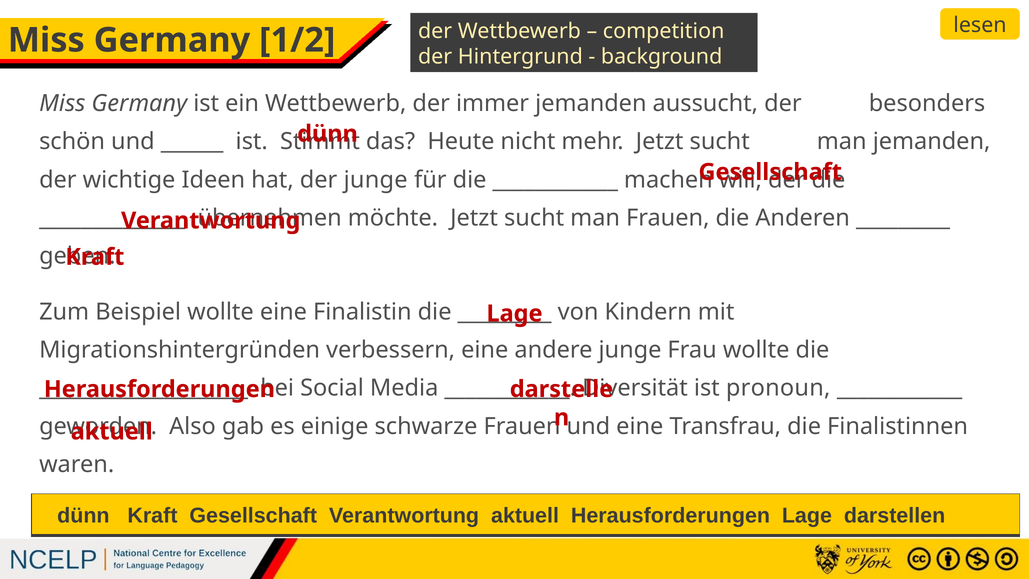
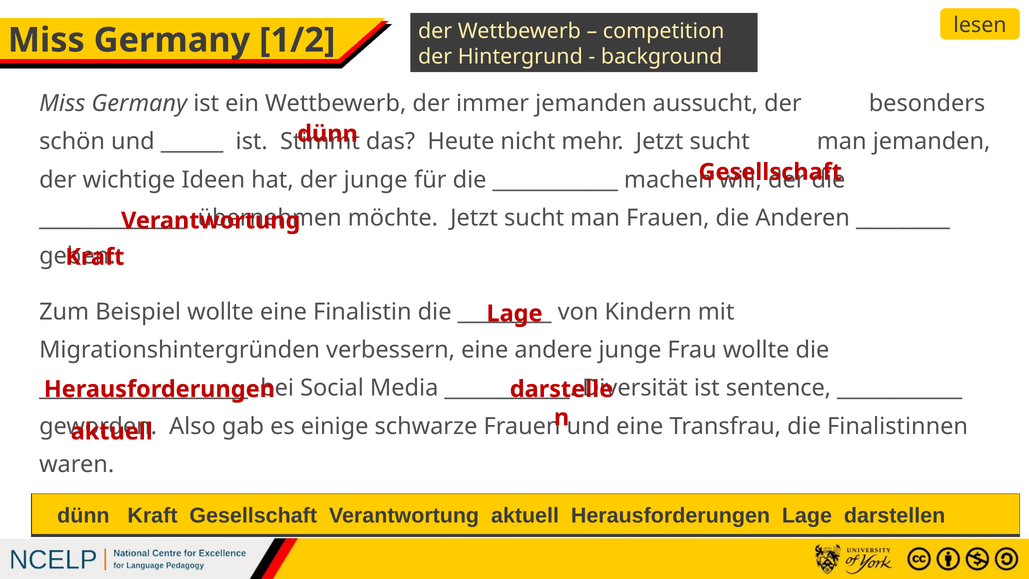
pronoun: pronoun -> sentence
